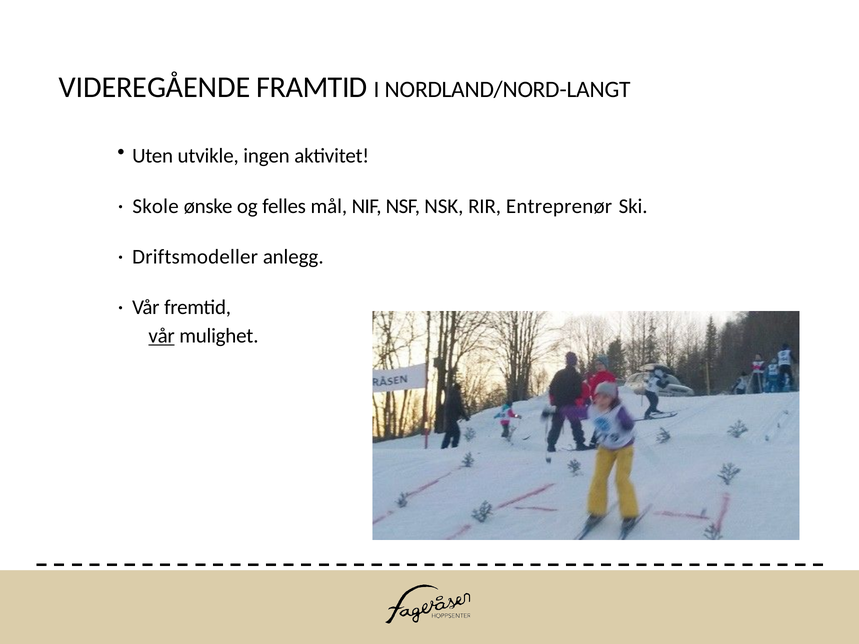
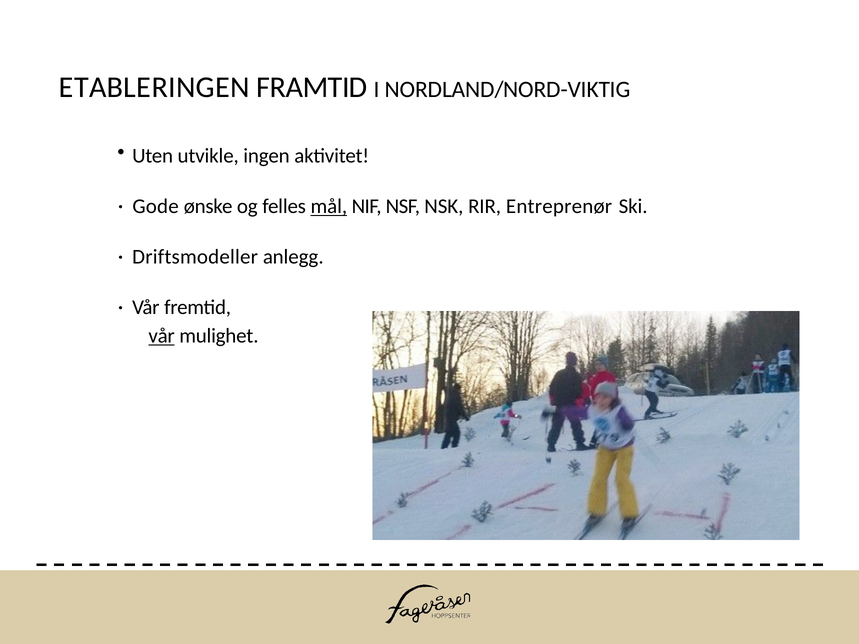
VIDEREGÅENDE: VIDEREGÅENDE -> ETABLERINGEN
NORDLAND/NORD-LANGT: NORDLAND/NORD-LANGT -> NORDLAND/NORD-VIKTIG
Skole: Skole -> Gode
mål underline: none -> present
